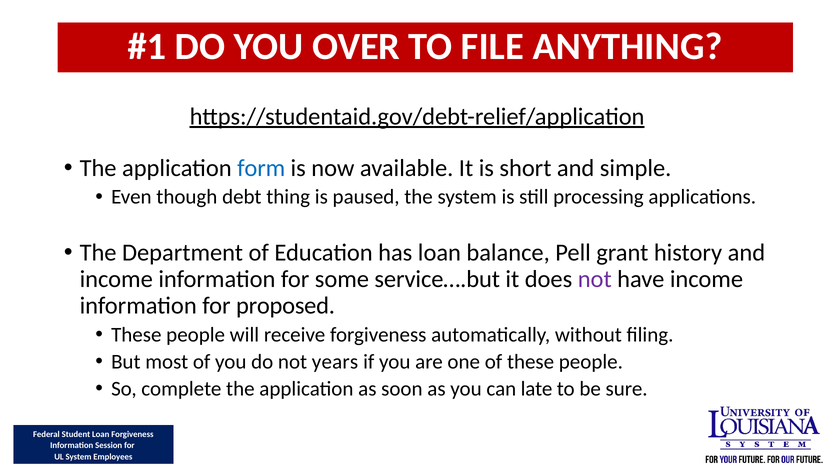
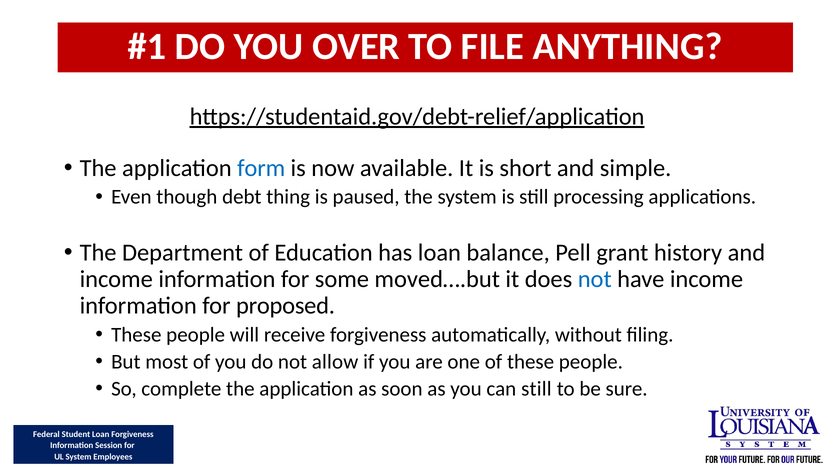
service….but: service….but -> moved….but
not at (595, 280) colour: purple -> blue
years: years -> allow
can late: late -> still
